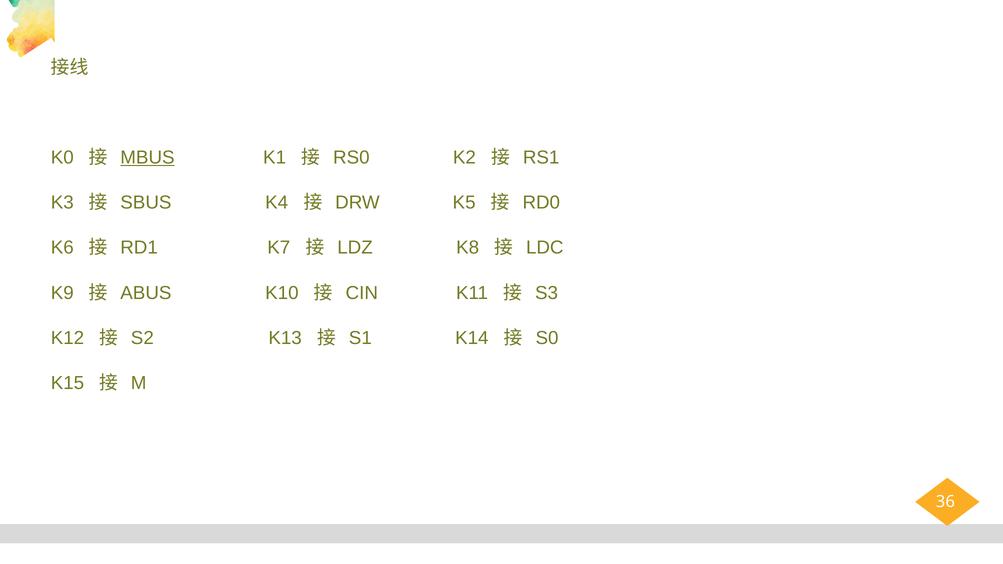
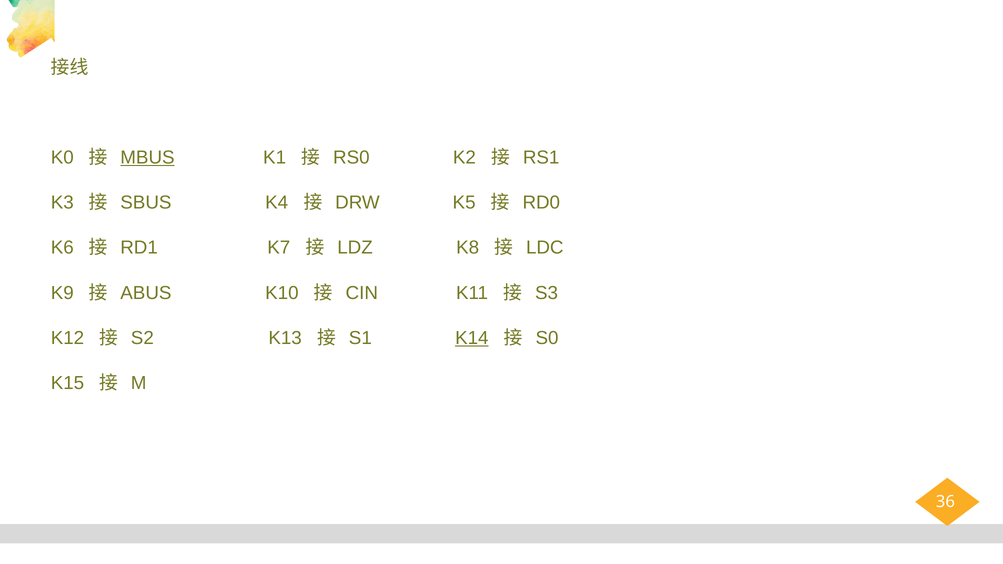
K14 underline: none -> present
